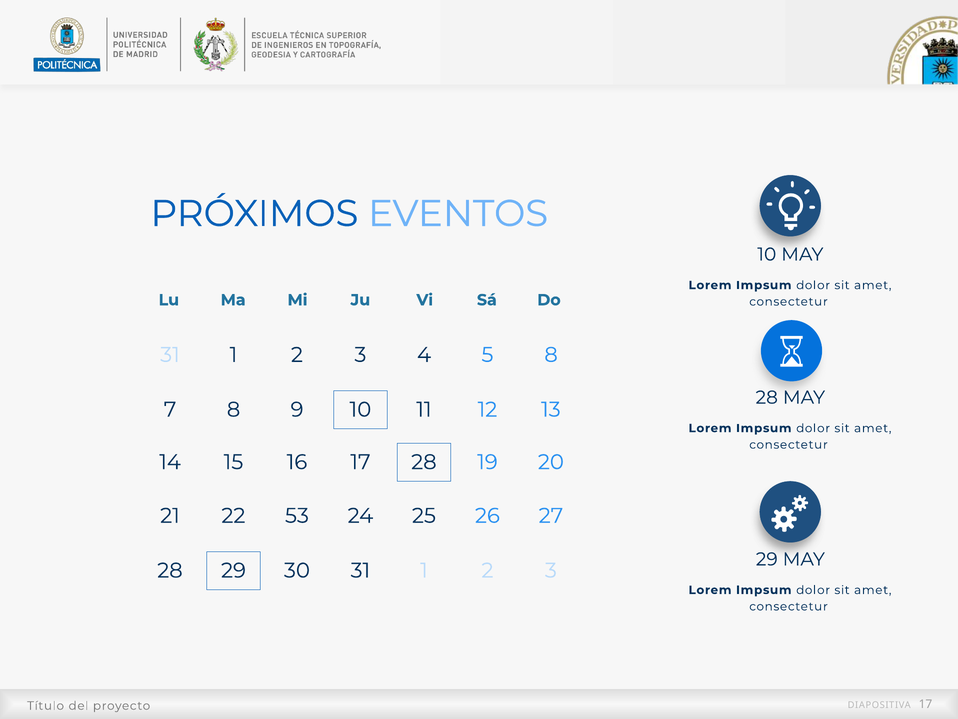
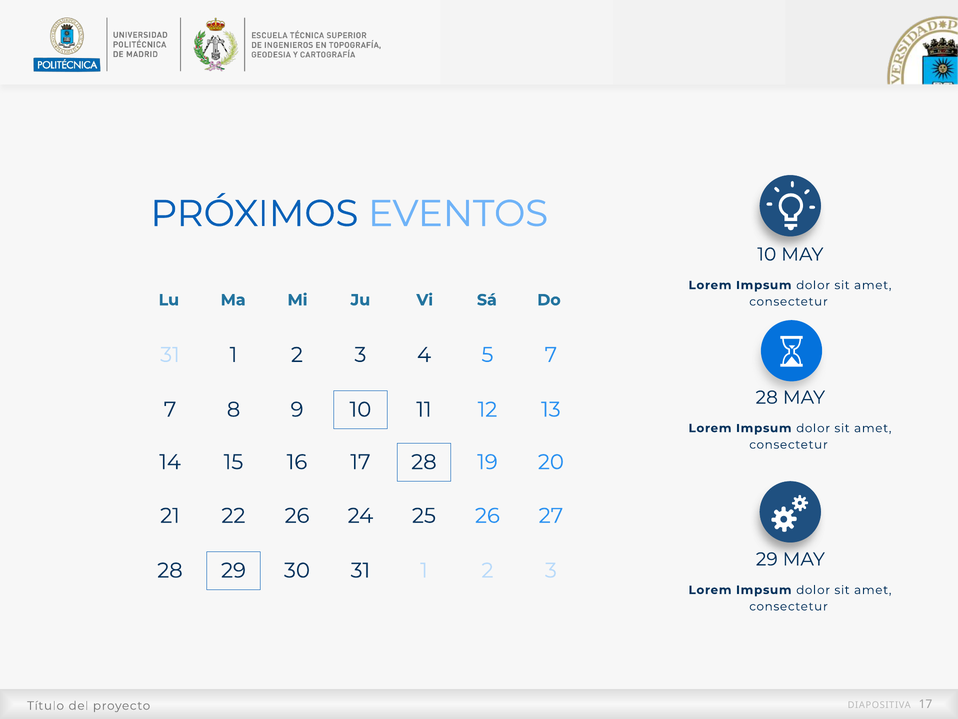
5 8: 8 -> 7
22 53: 53 -> 26
